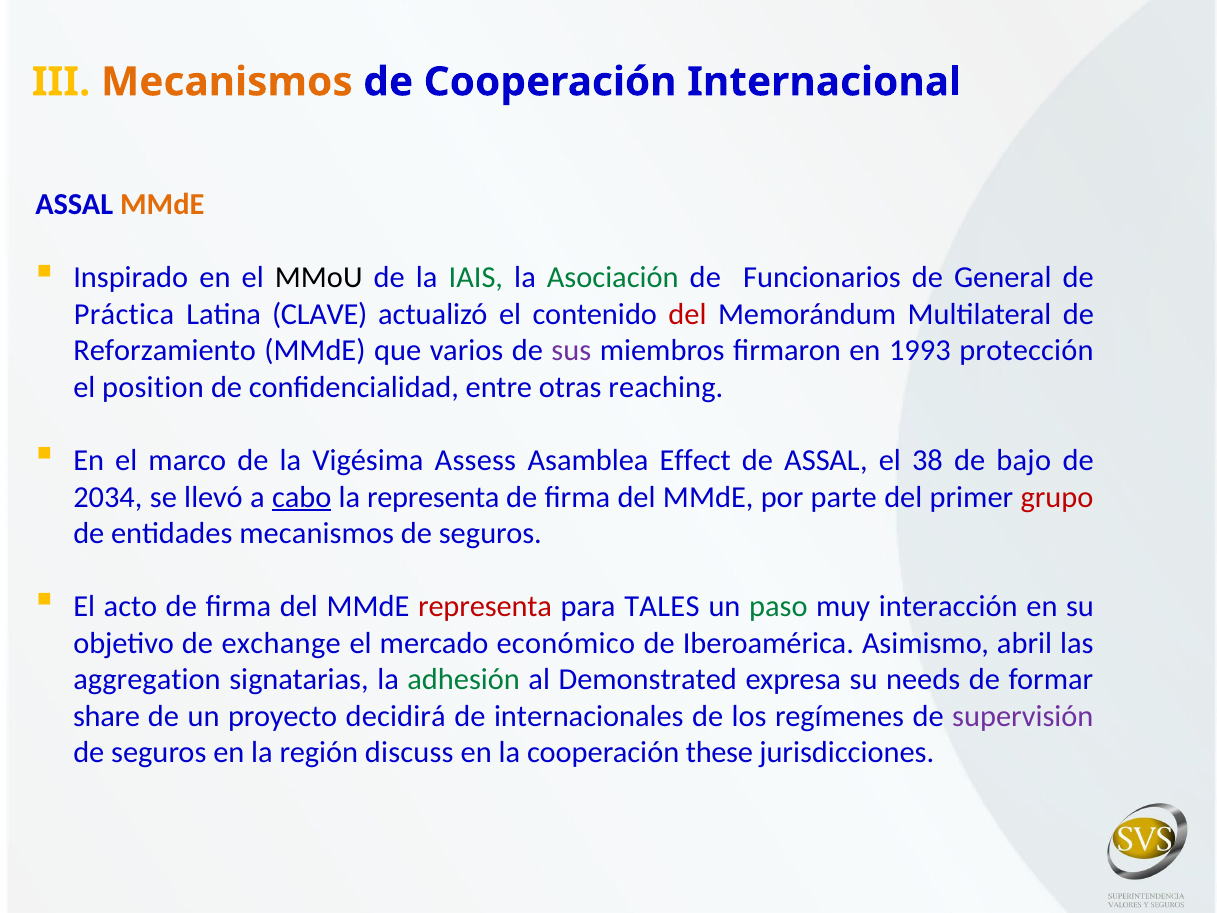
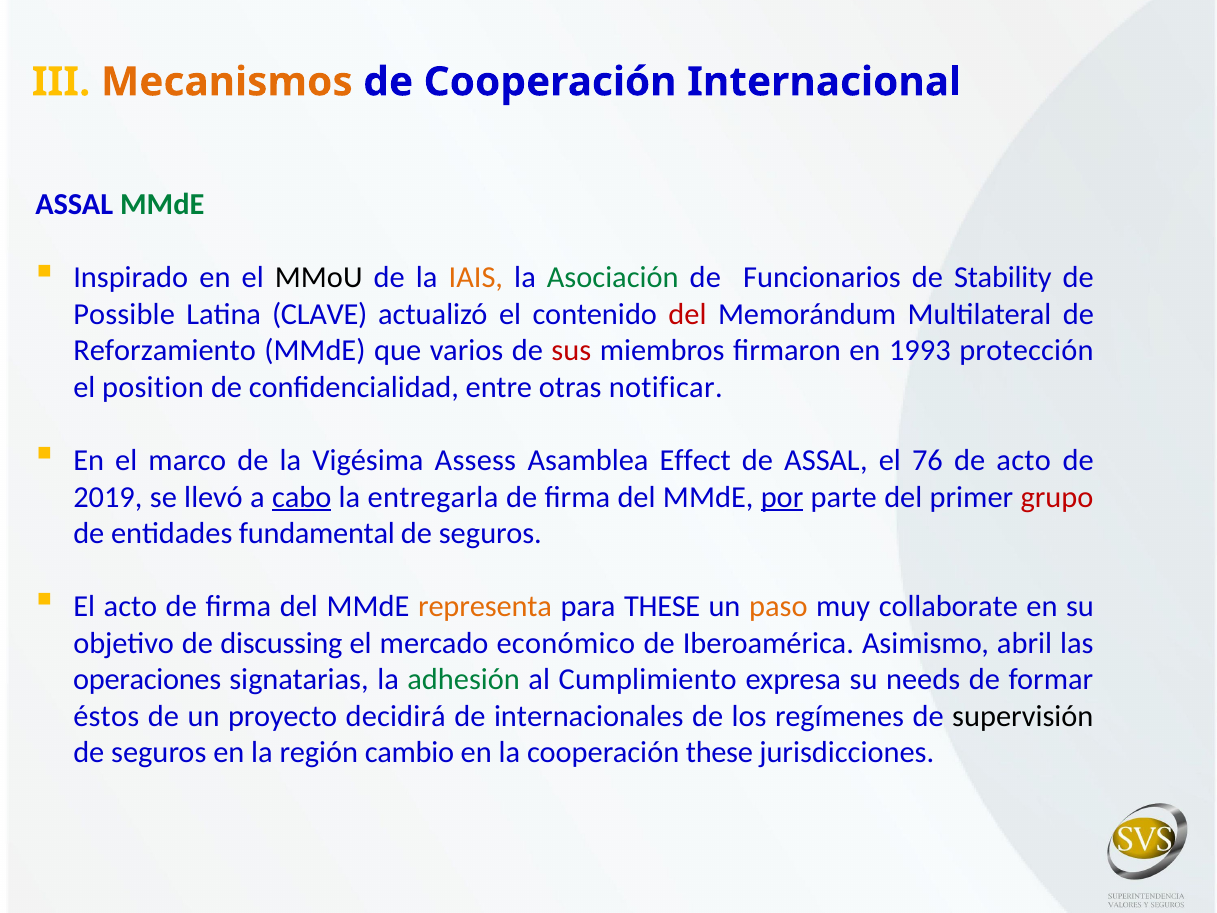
MMdE at (162, 205) colour: orange -> green
IAIS colour: green -> orange
General: General -> Stability
Práctica: Práctica -> Possible
sus colour: purple -> red
reaching: reaching -> notificar
38: 38 -> 76
de bajo: bajo -> acto
2034: 2034 -> 2019
la representa: representa -> entregarla
por underline: none -> present
entidades mecanismos: mecanismos -> fundamental
representa at (485, 606) colour: red -> orange
para TALES: TALES -> THESE
paso colour: green -> orange
interacción: interacción -> collaborate
exchange: exchange -> discussing
aggregation: aggregation -> operaciones
Demonstrated: Demonstrated -> Cumplimiento
share: share -> éstos
supervisión colour: purple -> black
discuss: discuss -> cambio
